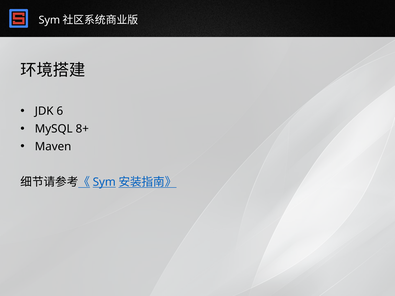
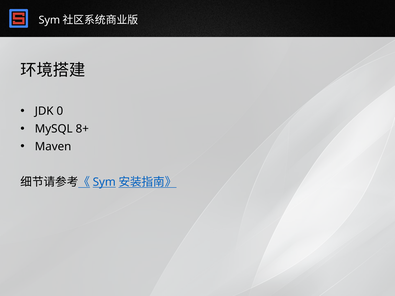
6: 6 -> 0
